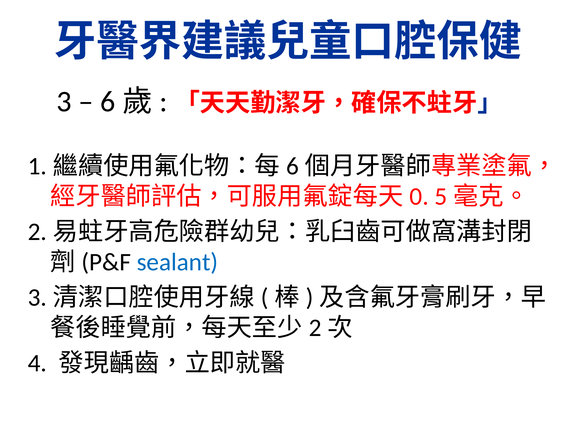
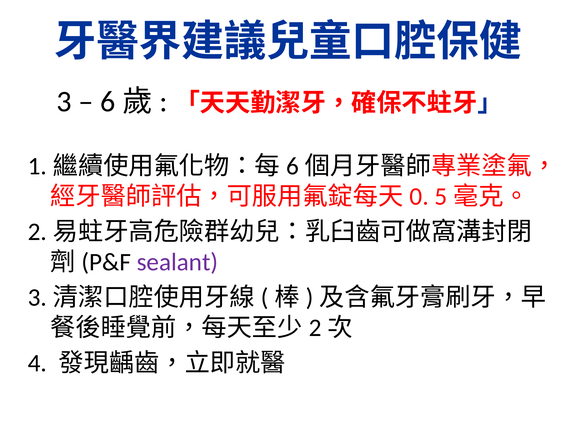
sealant colour: blue -> purple
